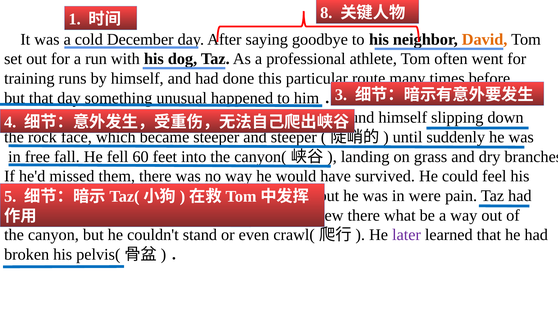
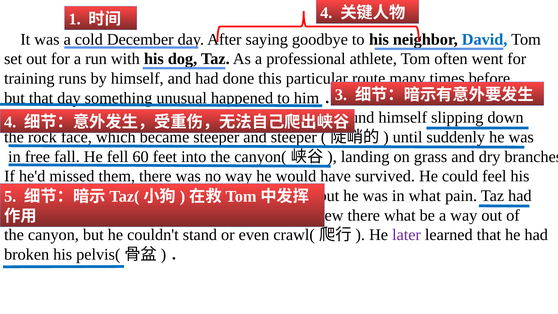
8 at (326, 13): 8 -> 4
David colour: orange -> blue
in were: were -> what
